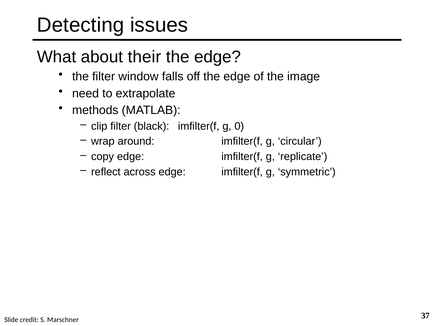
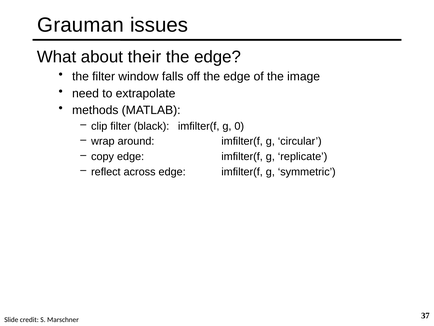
Detecting: Detecting -> Grauman
